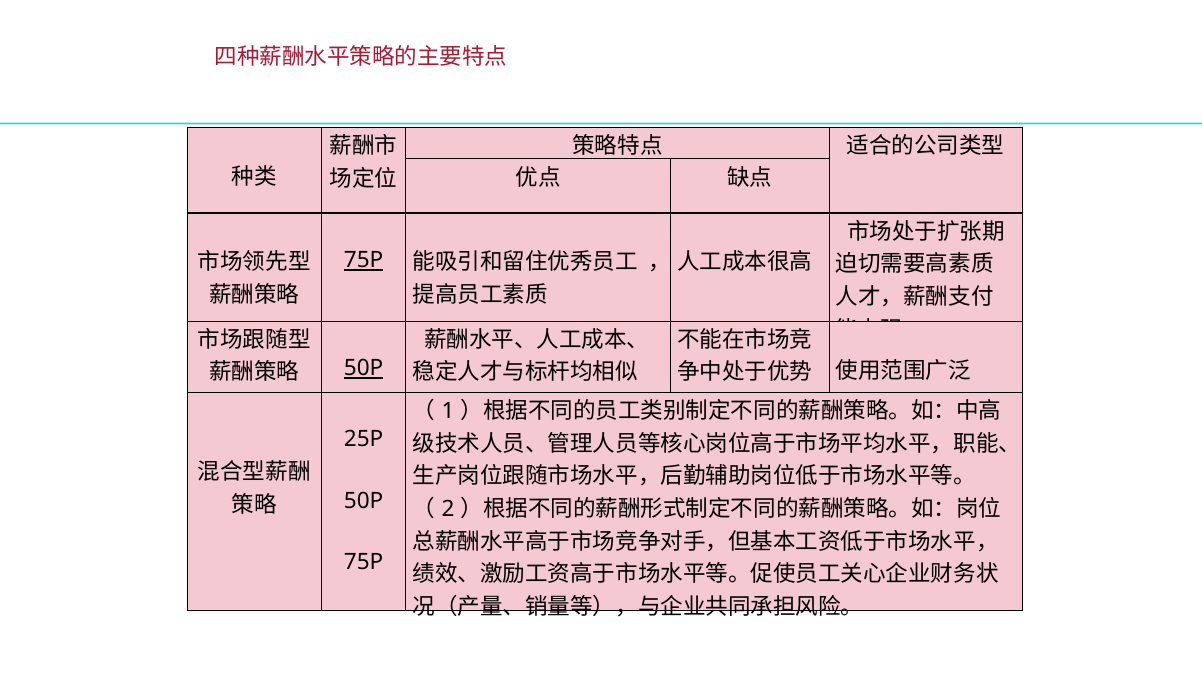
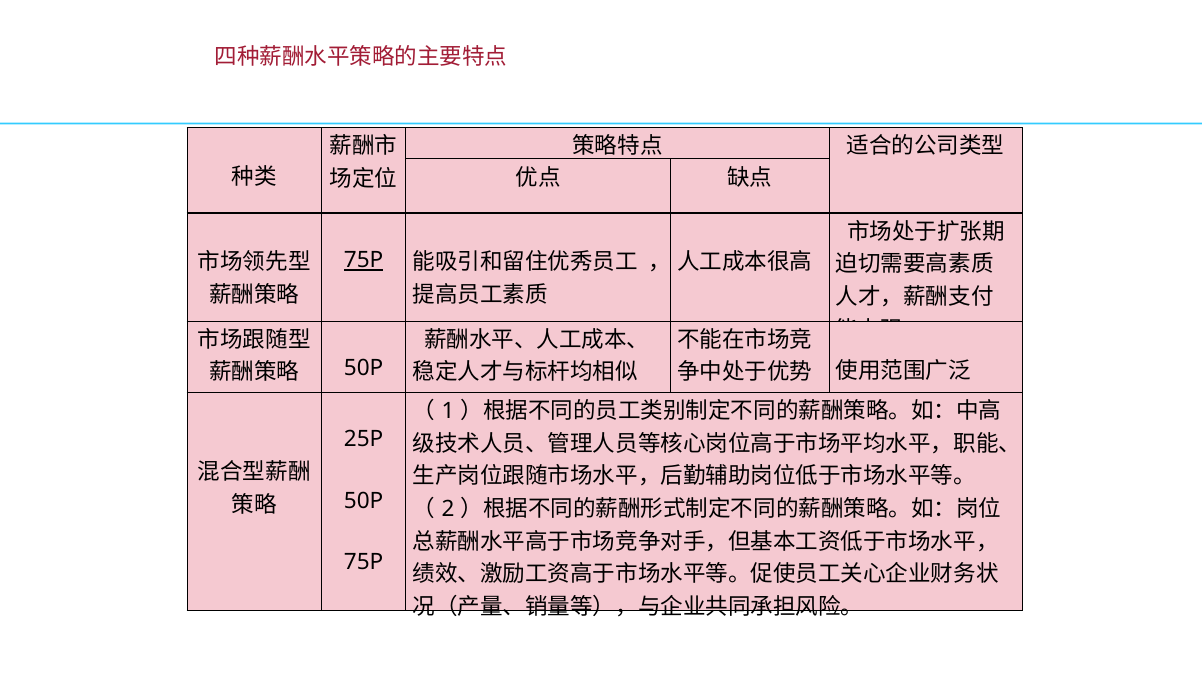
50P at (364, 369) underline: present -> none
